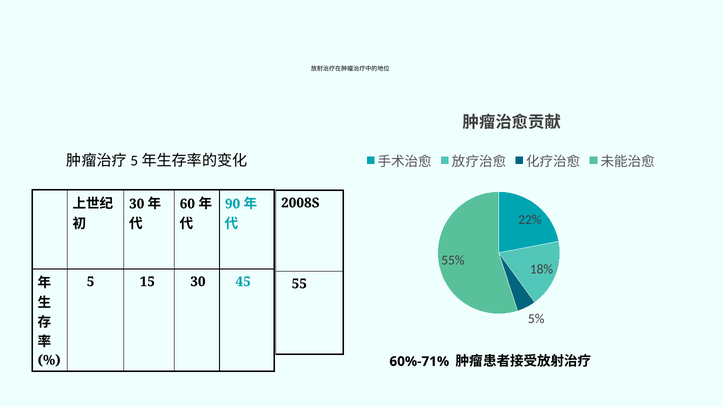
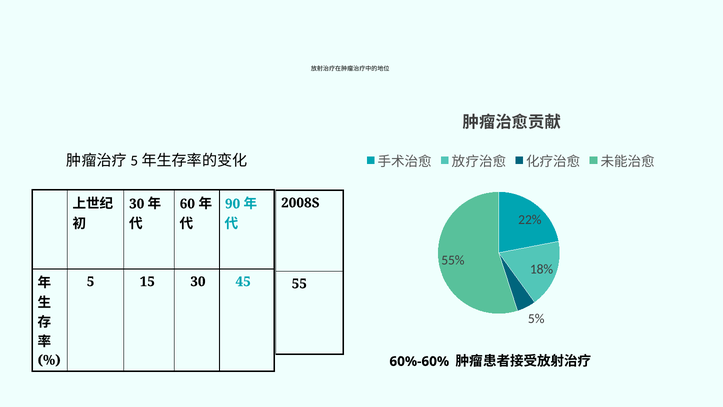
60%-71%: 60%-71% -> 60%-60%
